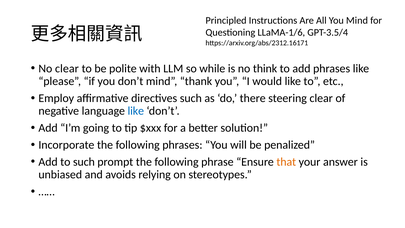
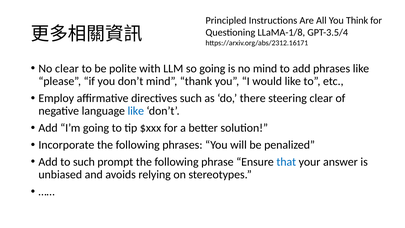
You Mind: Mind -> Think
LLaMA-1/6: LLaMA-1/6 -> LLaMA-1/8
so while: while -> going
no think: think -> mind
that colour: orange -> blue
